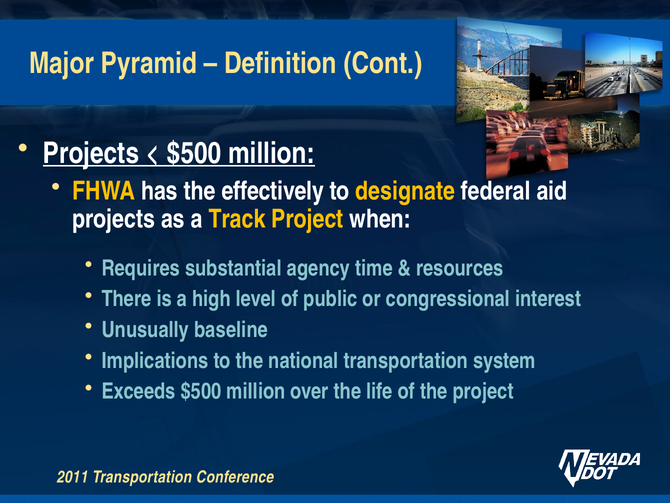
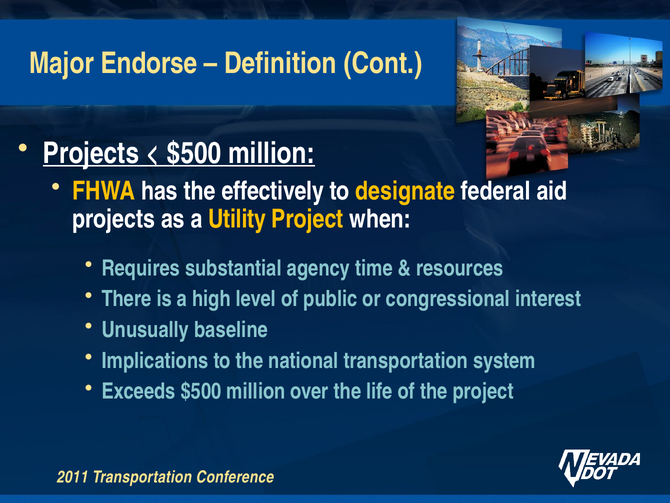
Pyramid: Pyramid -> Endorse
Track: Track -> Utility
